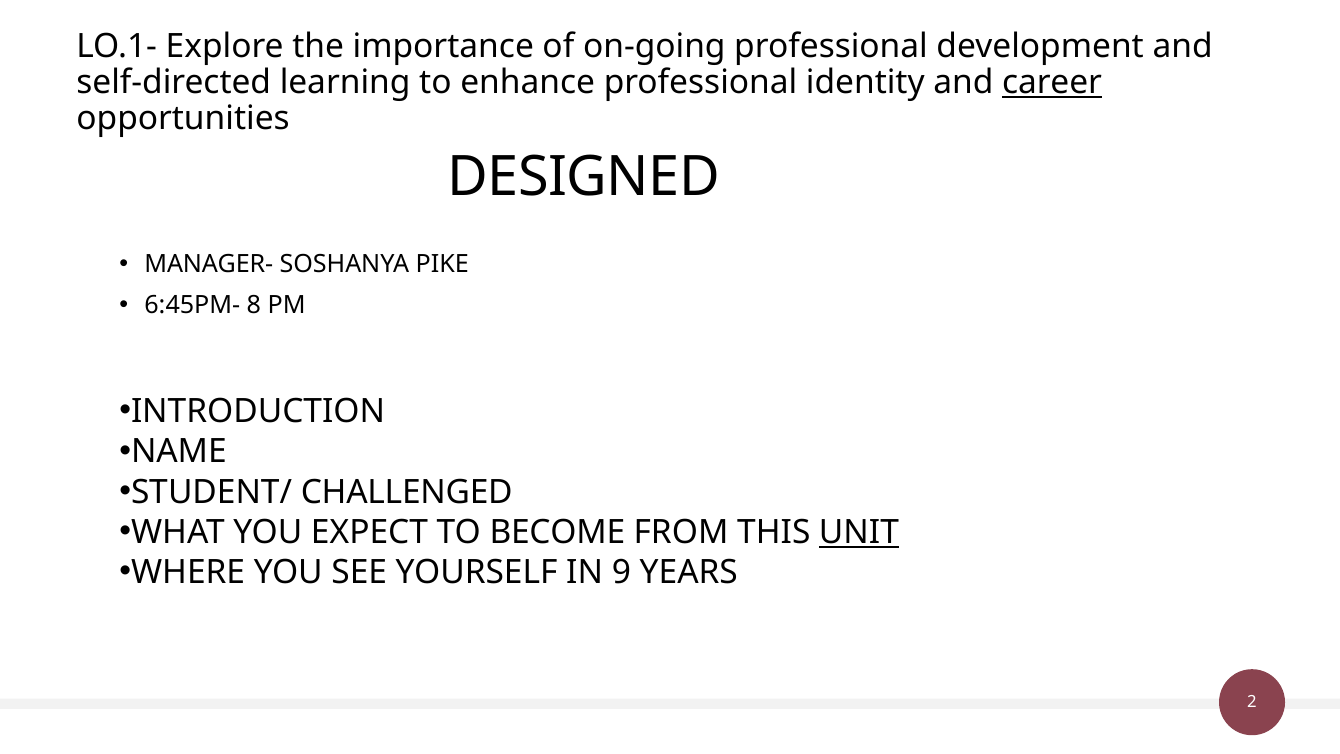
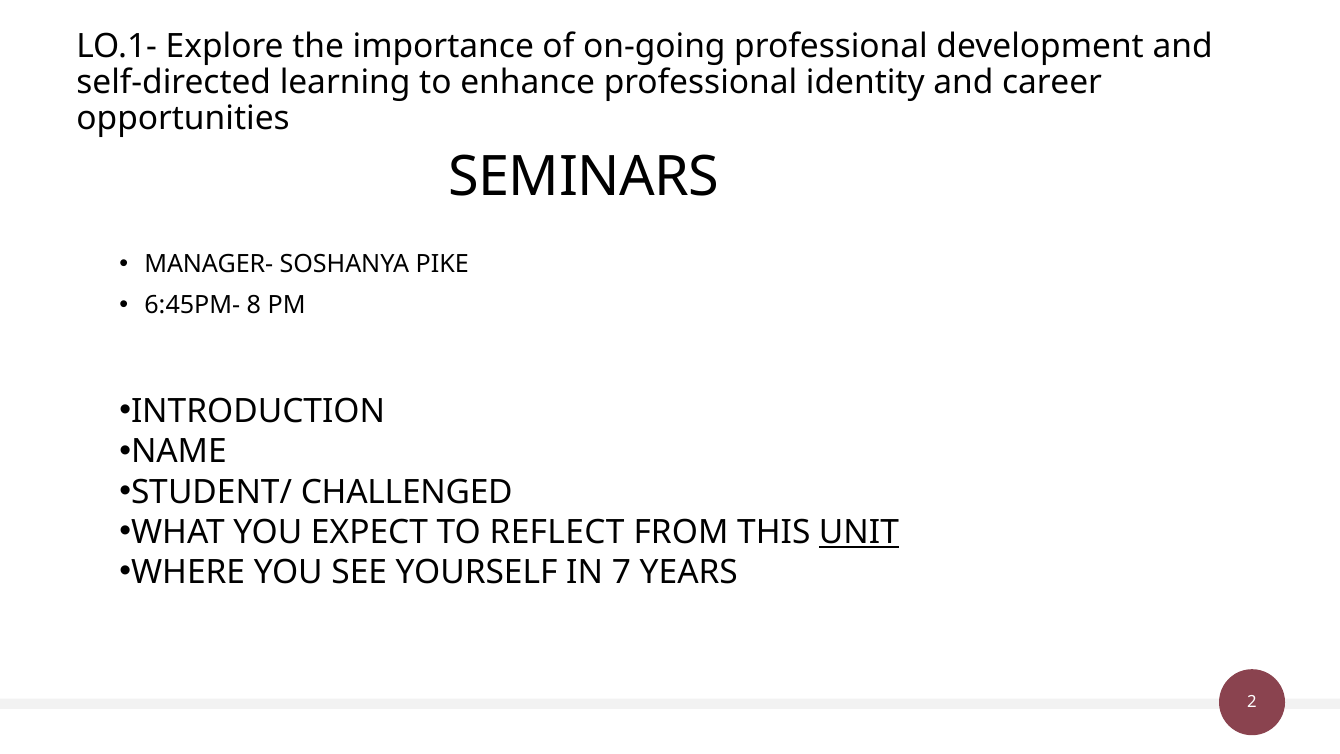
career underline: present -> none
DESIGNED: DESIGNED -> SEMINARS
BECOME: BECOME -> REFLECT
9: 9 -> 7
